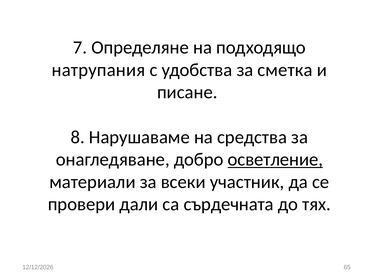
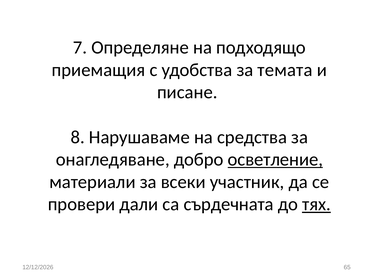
натрупания: натрупания -> приемащия
сметка: сметка -> темата
тях underline: none -> present
